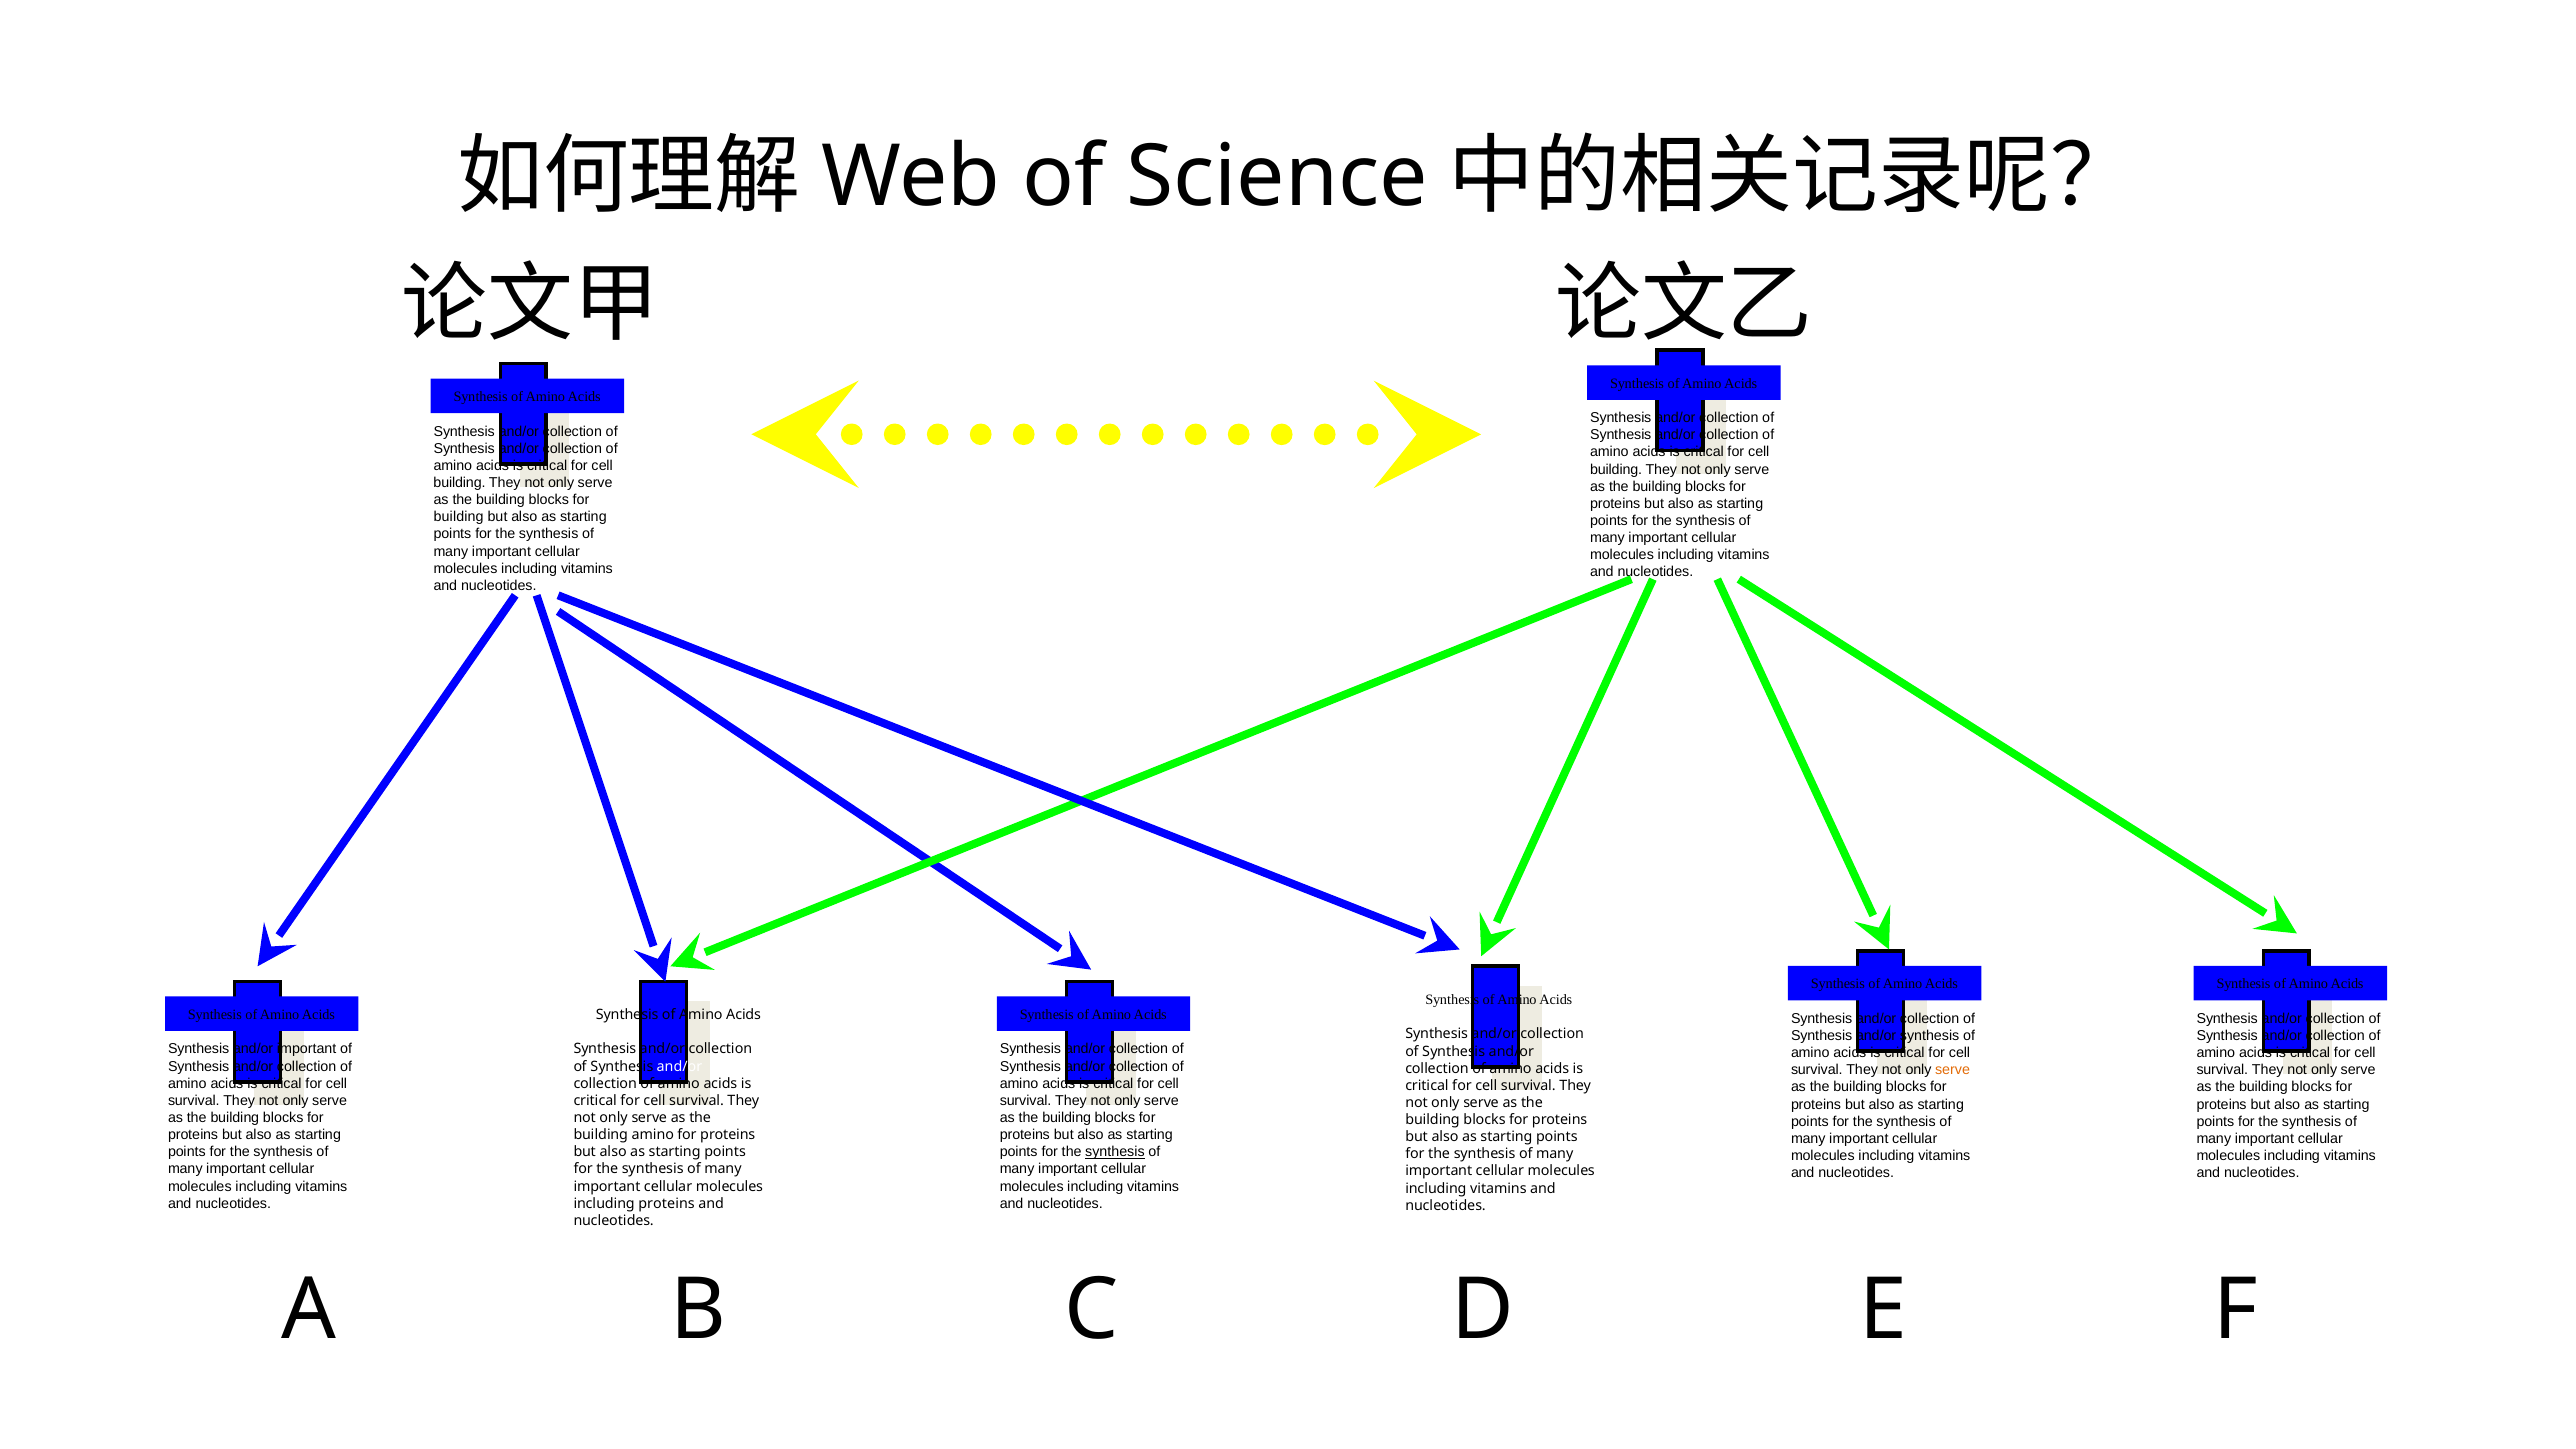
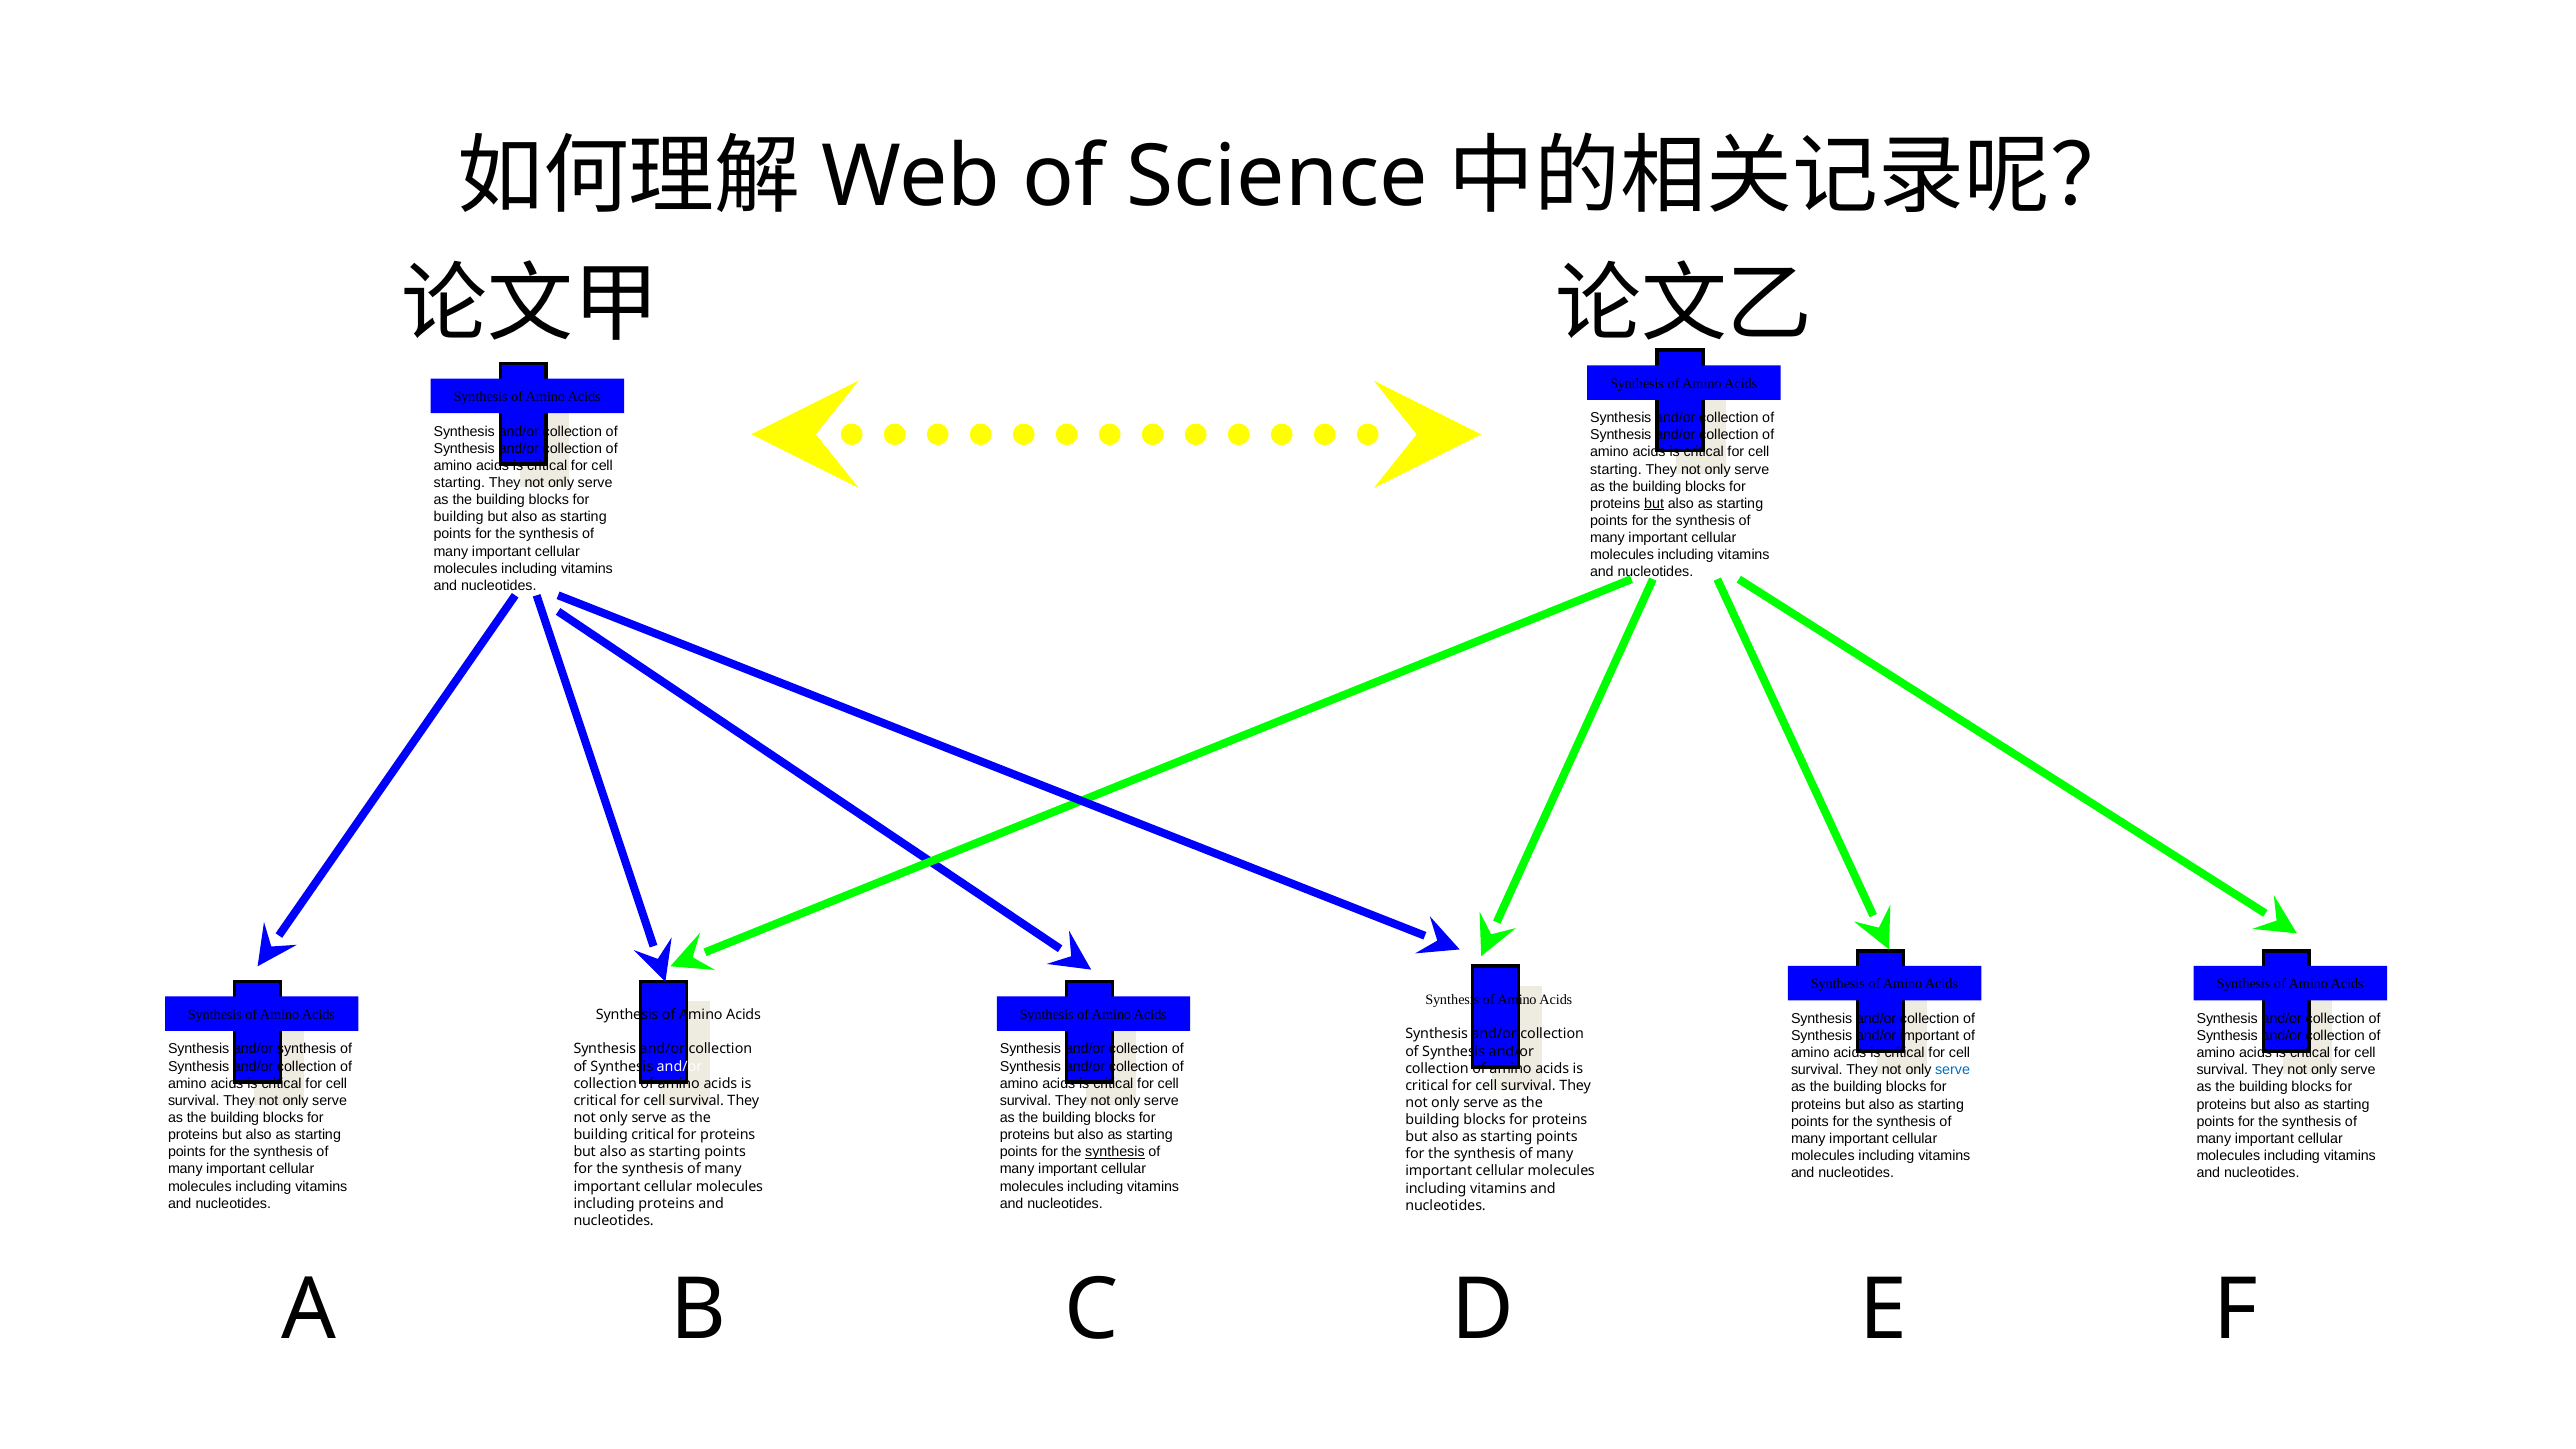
building at (1616, 469): building -> starting
building at (460, 483): building -> starting
but at (1654, 504) underline: none -> present
and/or synthesis: synthesis -> important
and/or important: important -> synthesis
serve at (1953, 1070) colour: orange -> blue
building amino: amino -> critical
